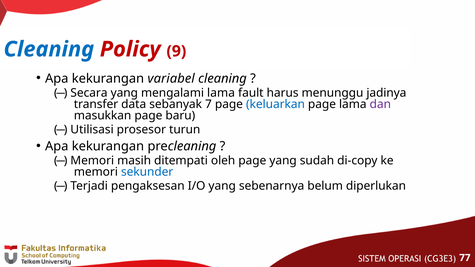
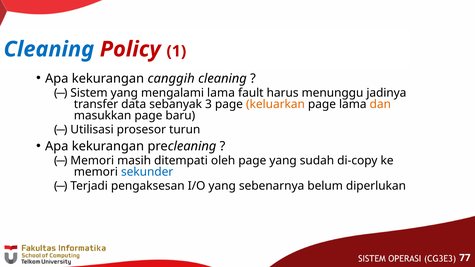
9: 9 -> 1
variabel: variabel -> canggih
Secara: Secara -> Sistem
7: 7 -> 3
keluarkan colour: blue -> orange
dan colour: purple -> orange
